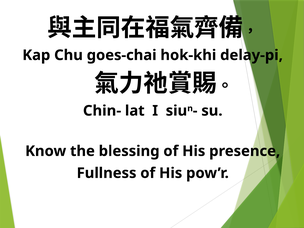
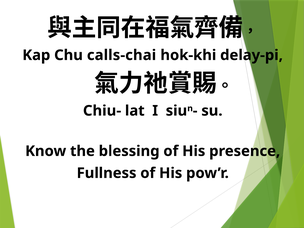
goes-chai: goes-chai -> calls-chai
Chin-: Chin- -> Chiu-
